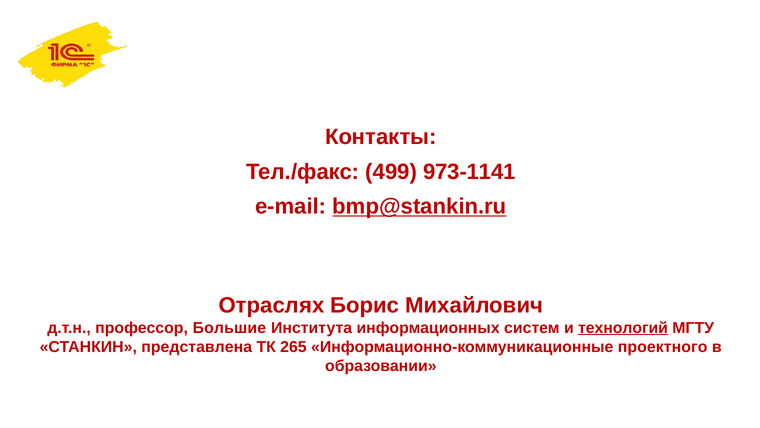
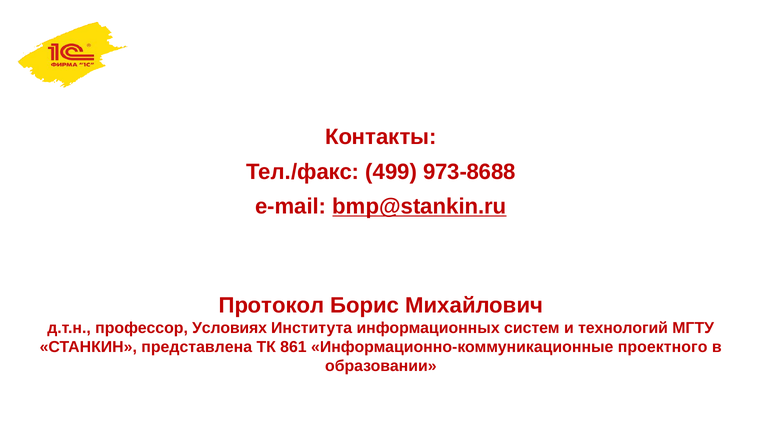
973-1141: 973-1141 -> 973-8688
Отраслях: Отраслях -> Протокол
Большие: Большие -> Условиях
технологий underline: present -> none
265: 265 -> 861
